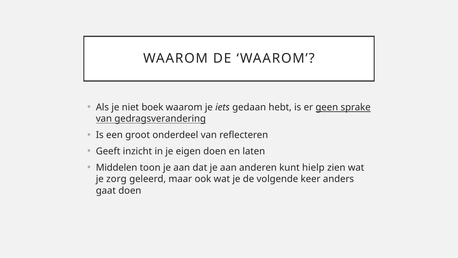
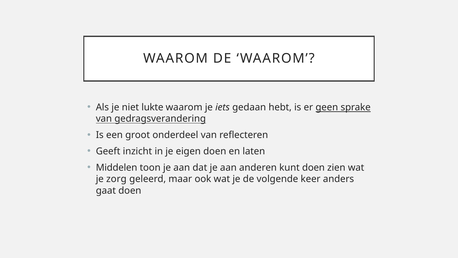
boek: boek -> lukte
kunt hielp: hielp -> doen
